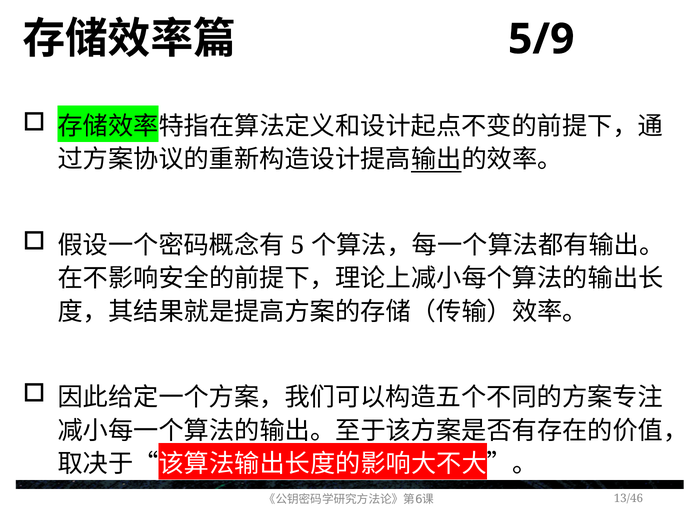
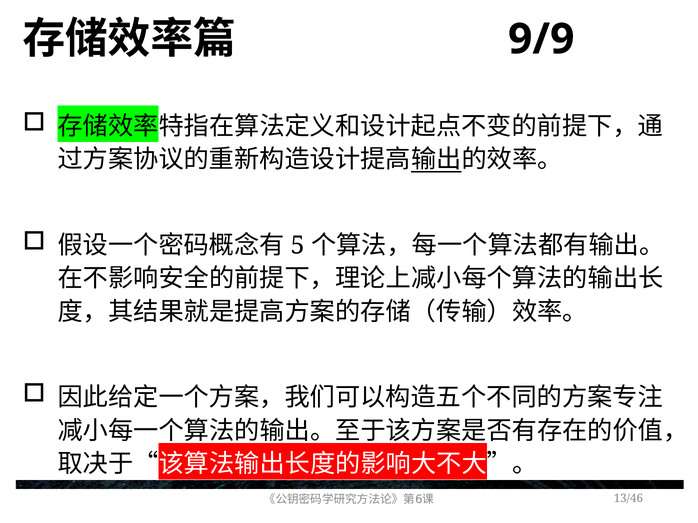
5/9: 5/9 -> 9/9
